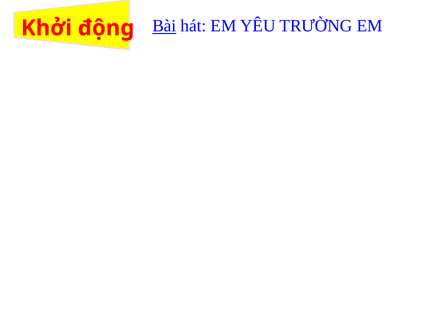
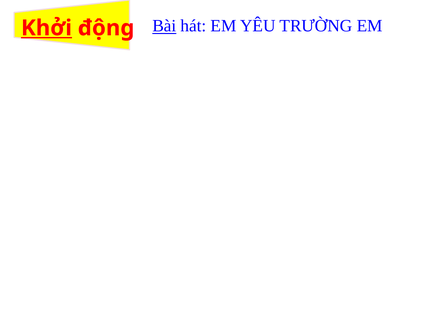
Khởi underline: none -> present
